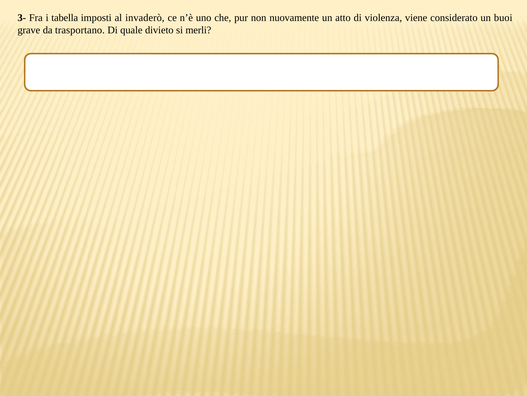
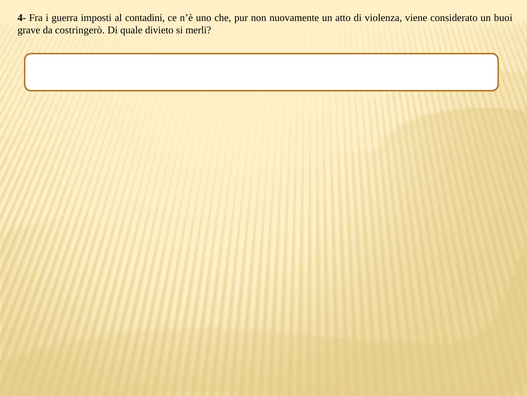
3-: 3- -> 4-
tabella: tabella -> guerra
invaderò: invaderò -> contadini
trasportano: trasportano -> costringerò
